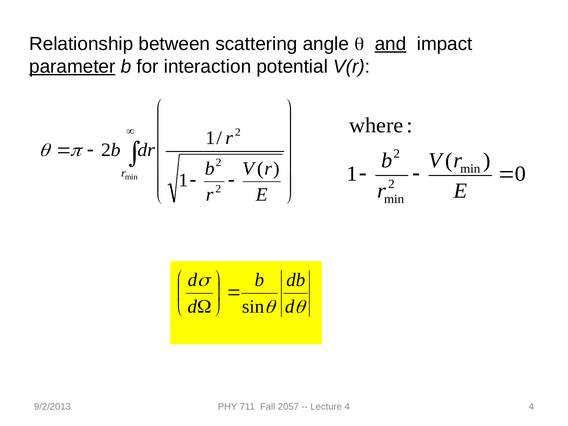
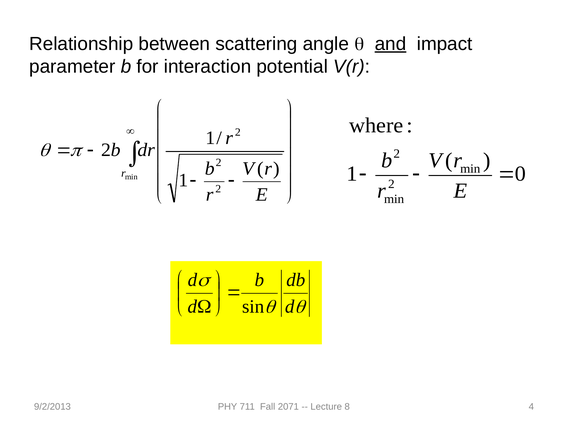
parameter underline: present -> none
2057: 2057 -> 2071
Lecture 4: 4 -> 8
